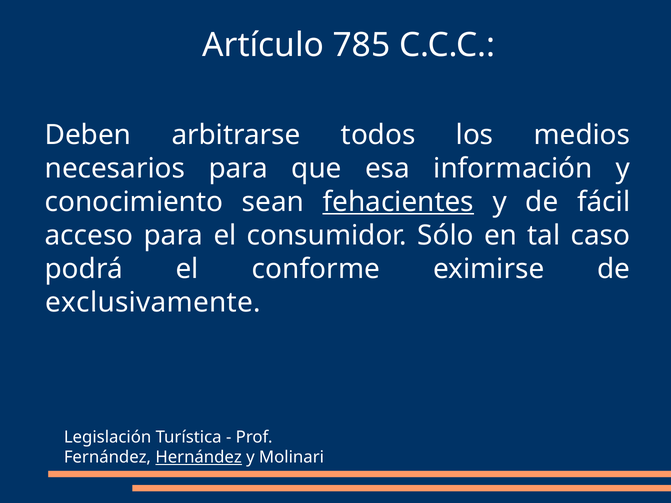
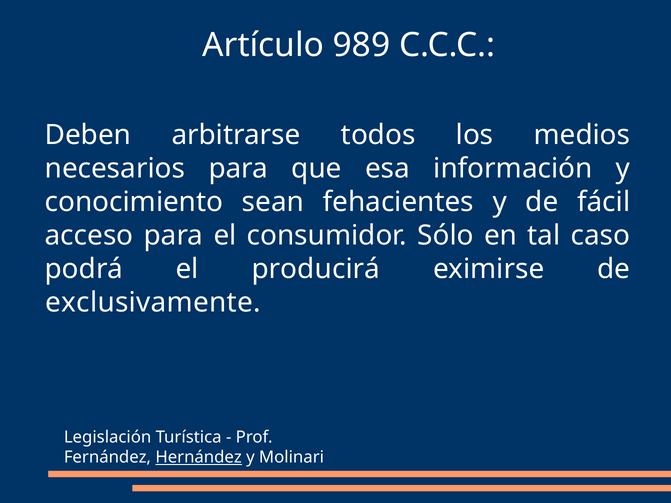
785: 785 -> 989
fehacientes underline: present -> none
conforme: conforme -> producirá
